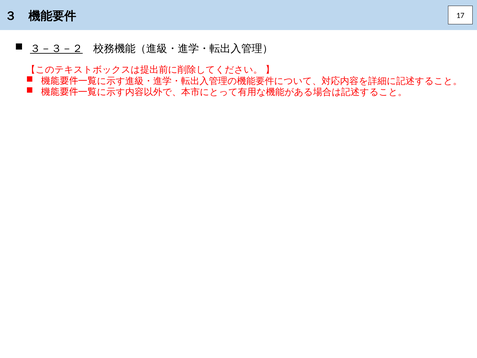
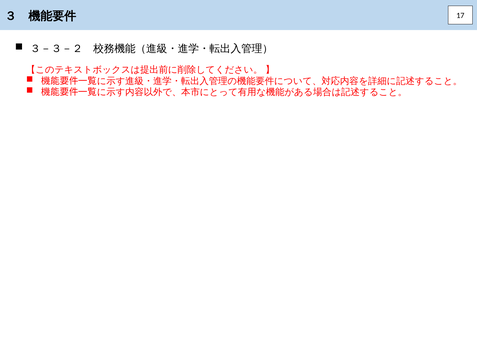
３－３－２ underline: present -> none
